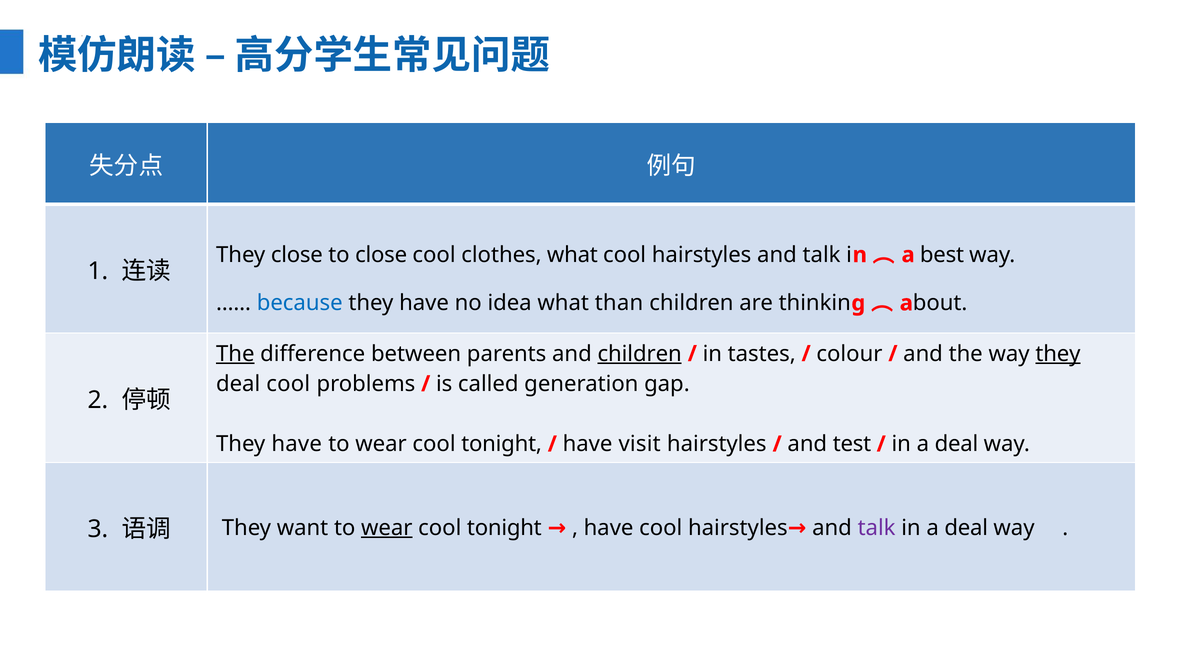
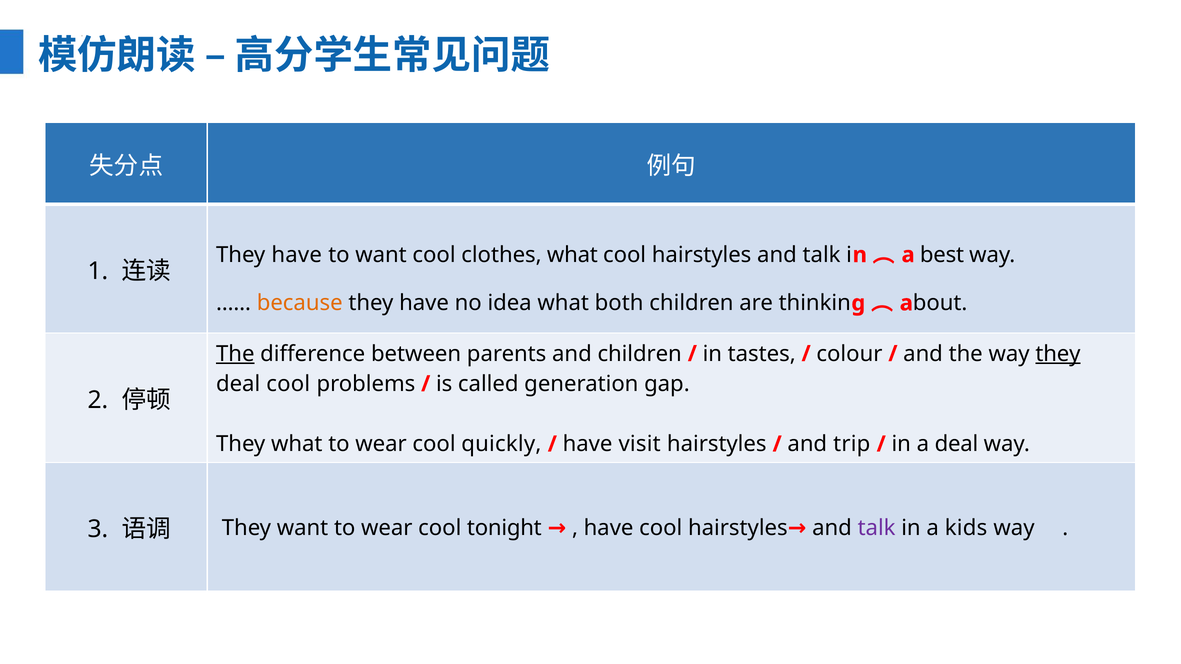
close at (297, 255): close -> have
to close: close -> want
because colour: blue -> orange
than: than -> both
children at (640, 354) underline: present -> none
have at (297, 444): have -> what
tonight at (502, 444): tonight -> quickly
test: test -> trip
wear at (387, 528) underline: present -> none
deal at (966, 528): deal -> kids
